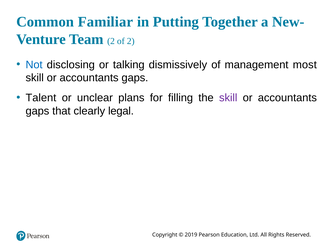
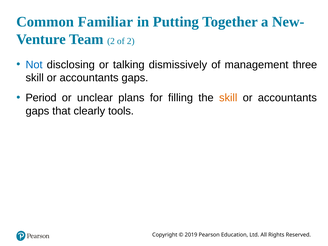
most: most -> three
Talent: Talent -> Period
skill at (228, 98) colour: purple -> orange
legal: legal -> tools
